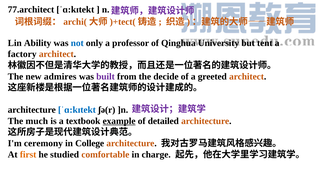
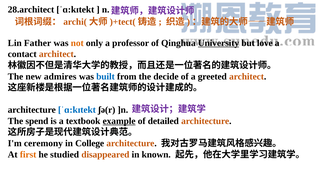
77.architect: 77.architect -> 28.architect
Ability: Ability -> Father
not colour: blue -> orange
University underline: none -> present
tent: tent -> love
factory: factory -> contact
built colour: purple -> blue
much: much -> spend
comfortable: comfortable -> disappeared
charge: charge -> known
